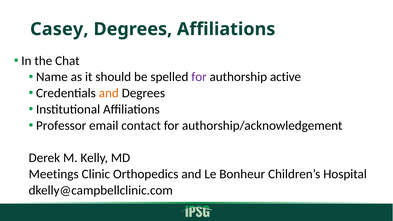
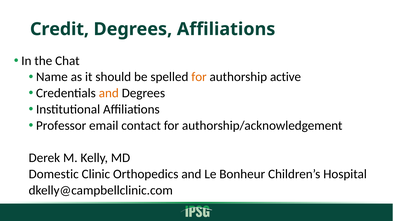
Casey: Casey -> Credit
for at (199, 77) colour: purple -> orange
Meetings: Meetings -> Domestic
